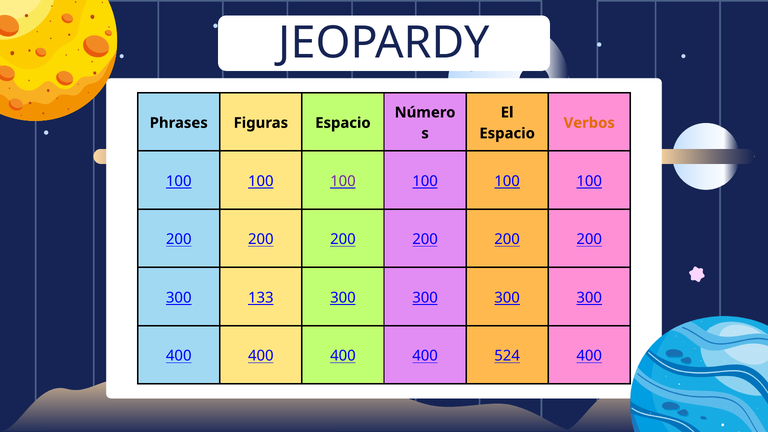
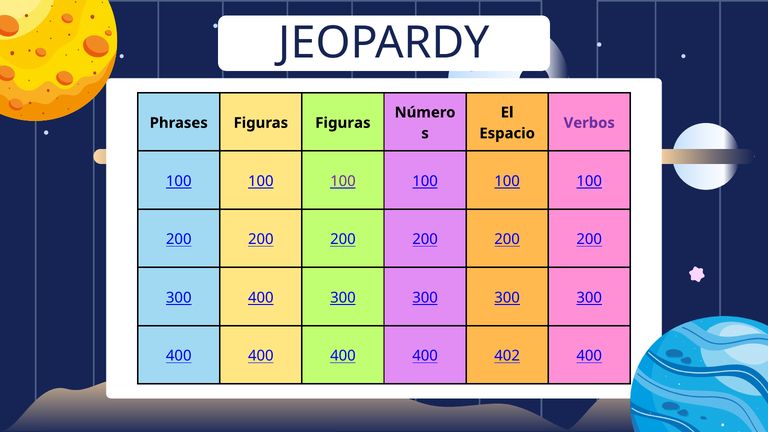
Figuras Espacio: Espacio -> Figuras
Verbos colour: orange -> purple
133 at (261, 298): 133 -> 400
524: 524 -> 402
